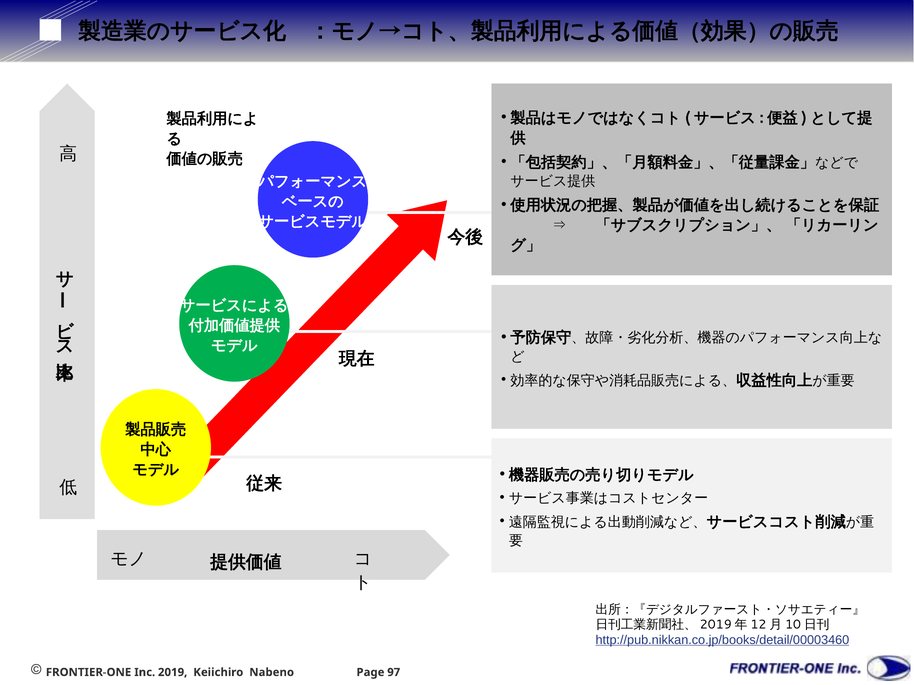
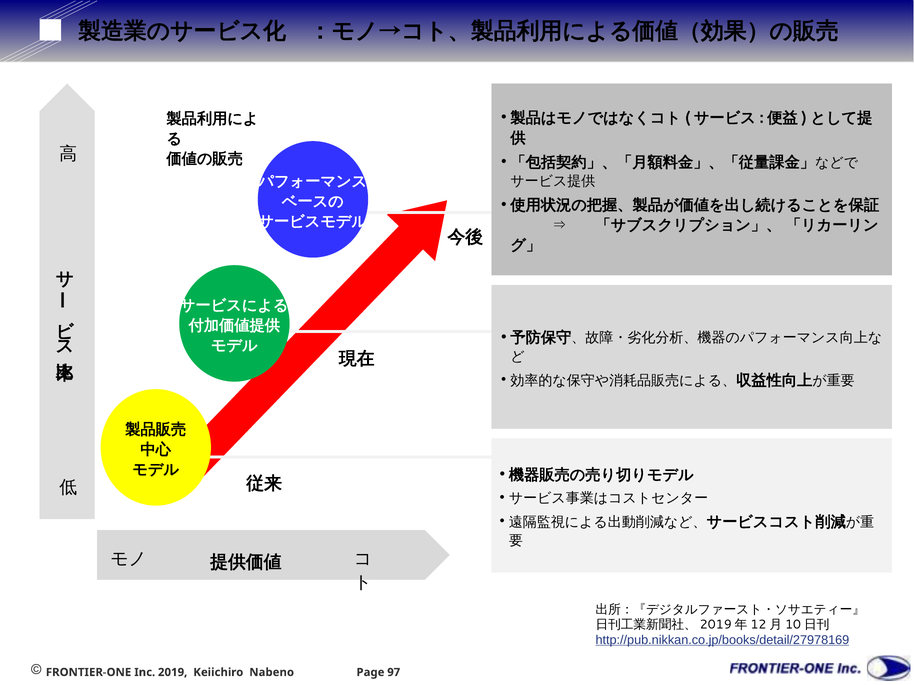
http://pub.nikkan.co.jp/books/detail/00003460: http://pub.nikkan.co.jp/books/detail/00003460 -> http://pub.nikkan.co.jp/books/detail/27978169
